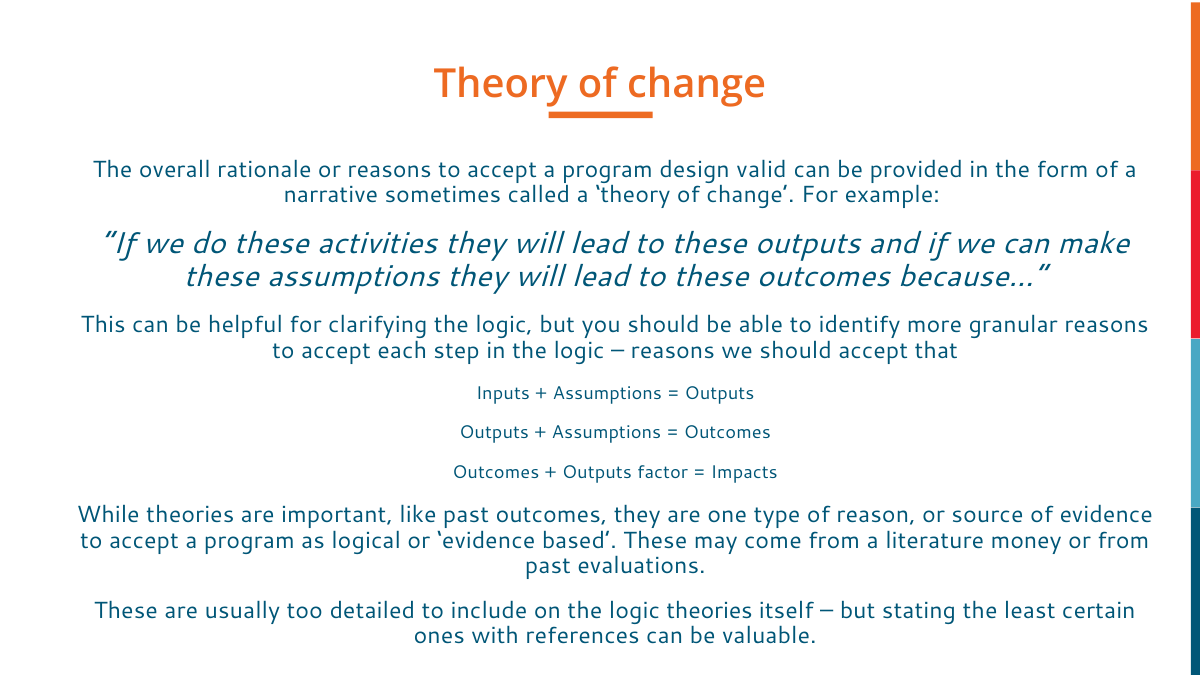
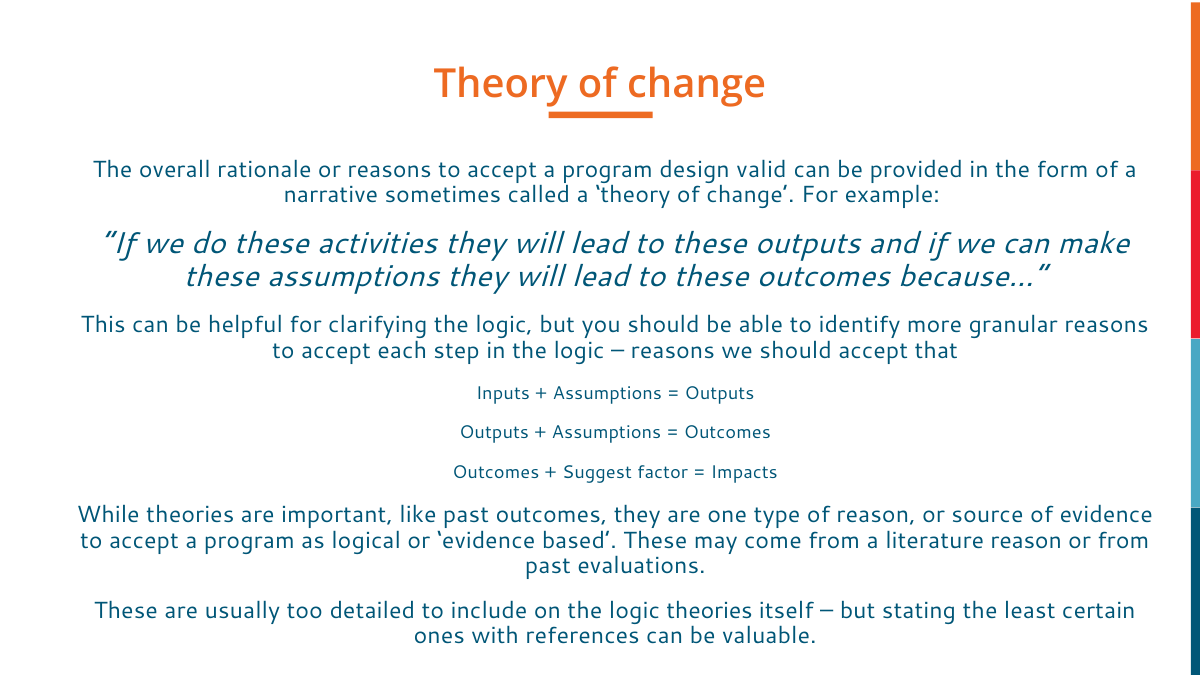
Outputs at (597, 473): Outputs -> Suggest
literature money: money -> reason
